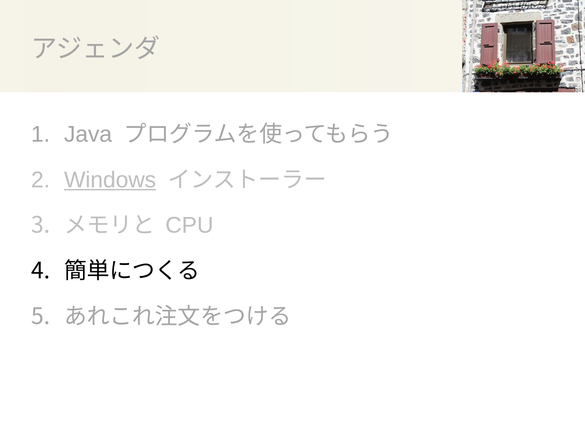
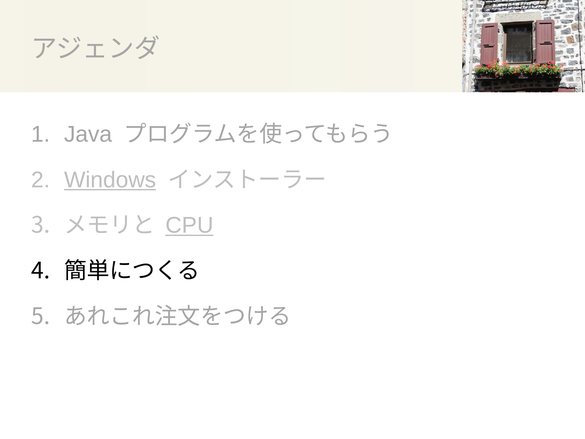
CPU underline: none -> present
